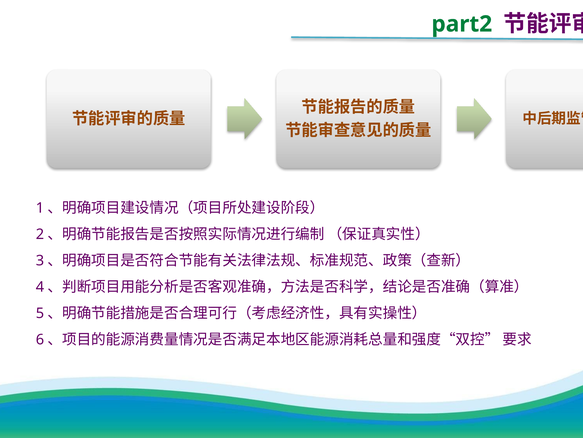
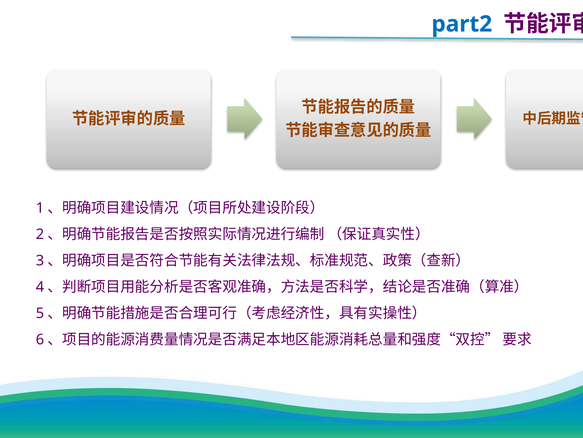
part2 colour: green -> blue
